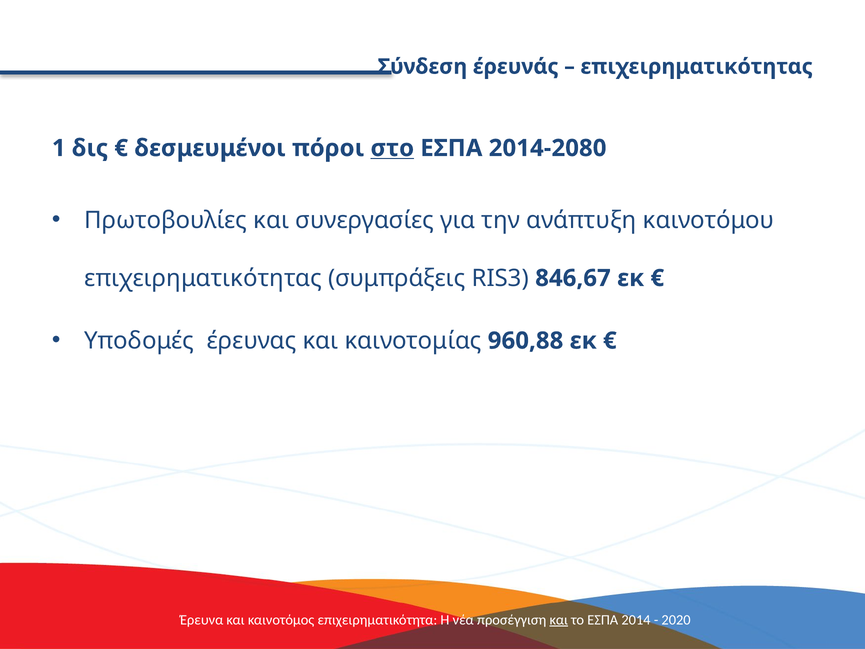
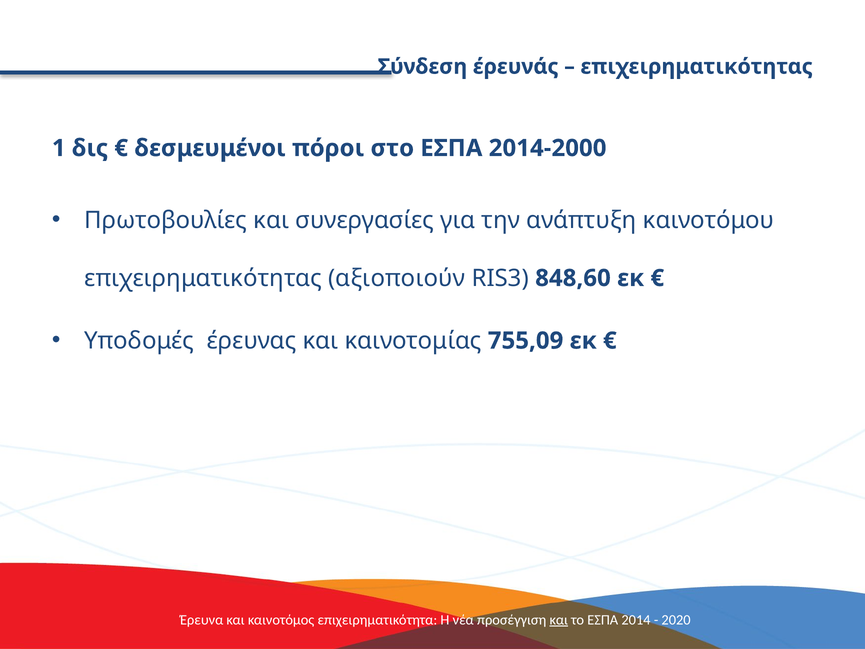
στο underline: present -> none
2014-2080: 2014-2080 -> 2014-2000
συμπράξεις: συμπράξεις -> αξιοποιούν
846,67: 846,67 -> 848,60
960,88: 960,88 -> 755,09
